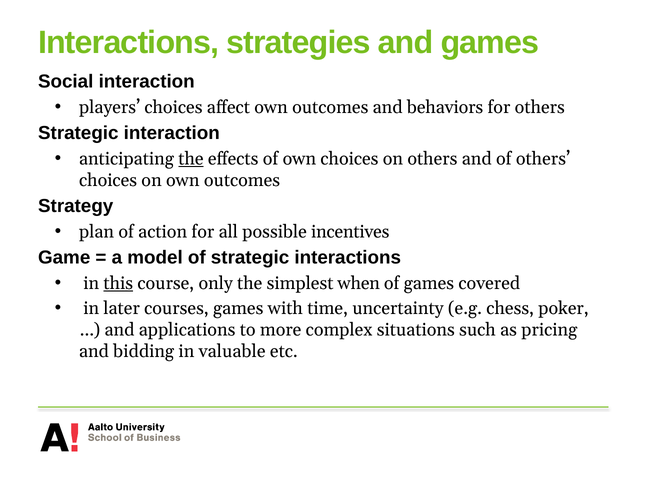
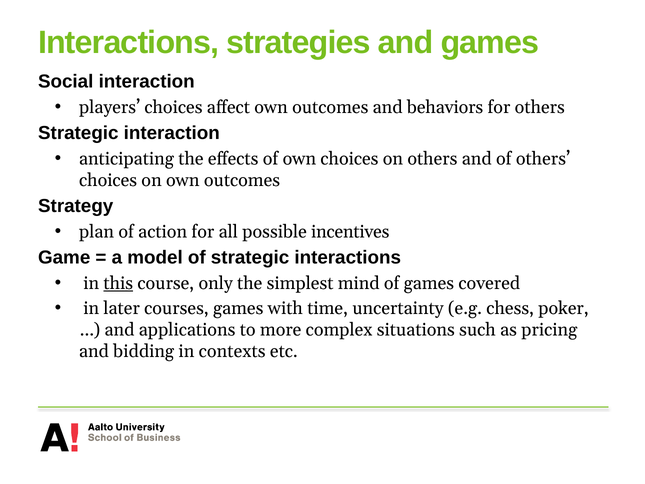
the at (191, 159) underline: present -> none
when: when -> mind
valuable: valuable -> contexts
